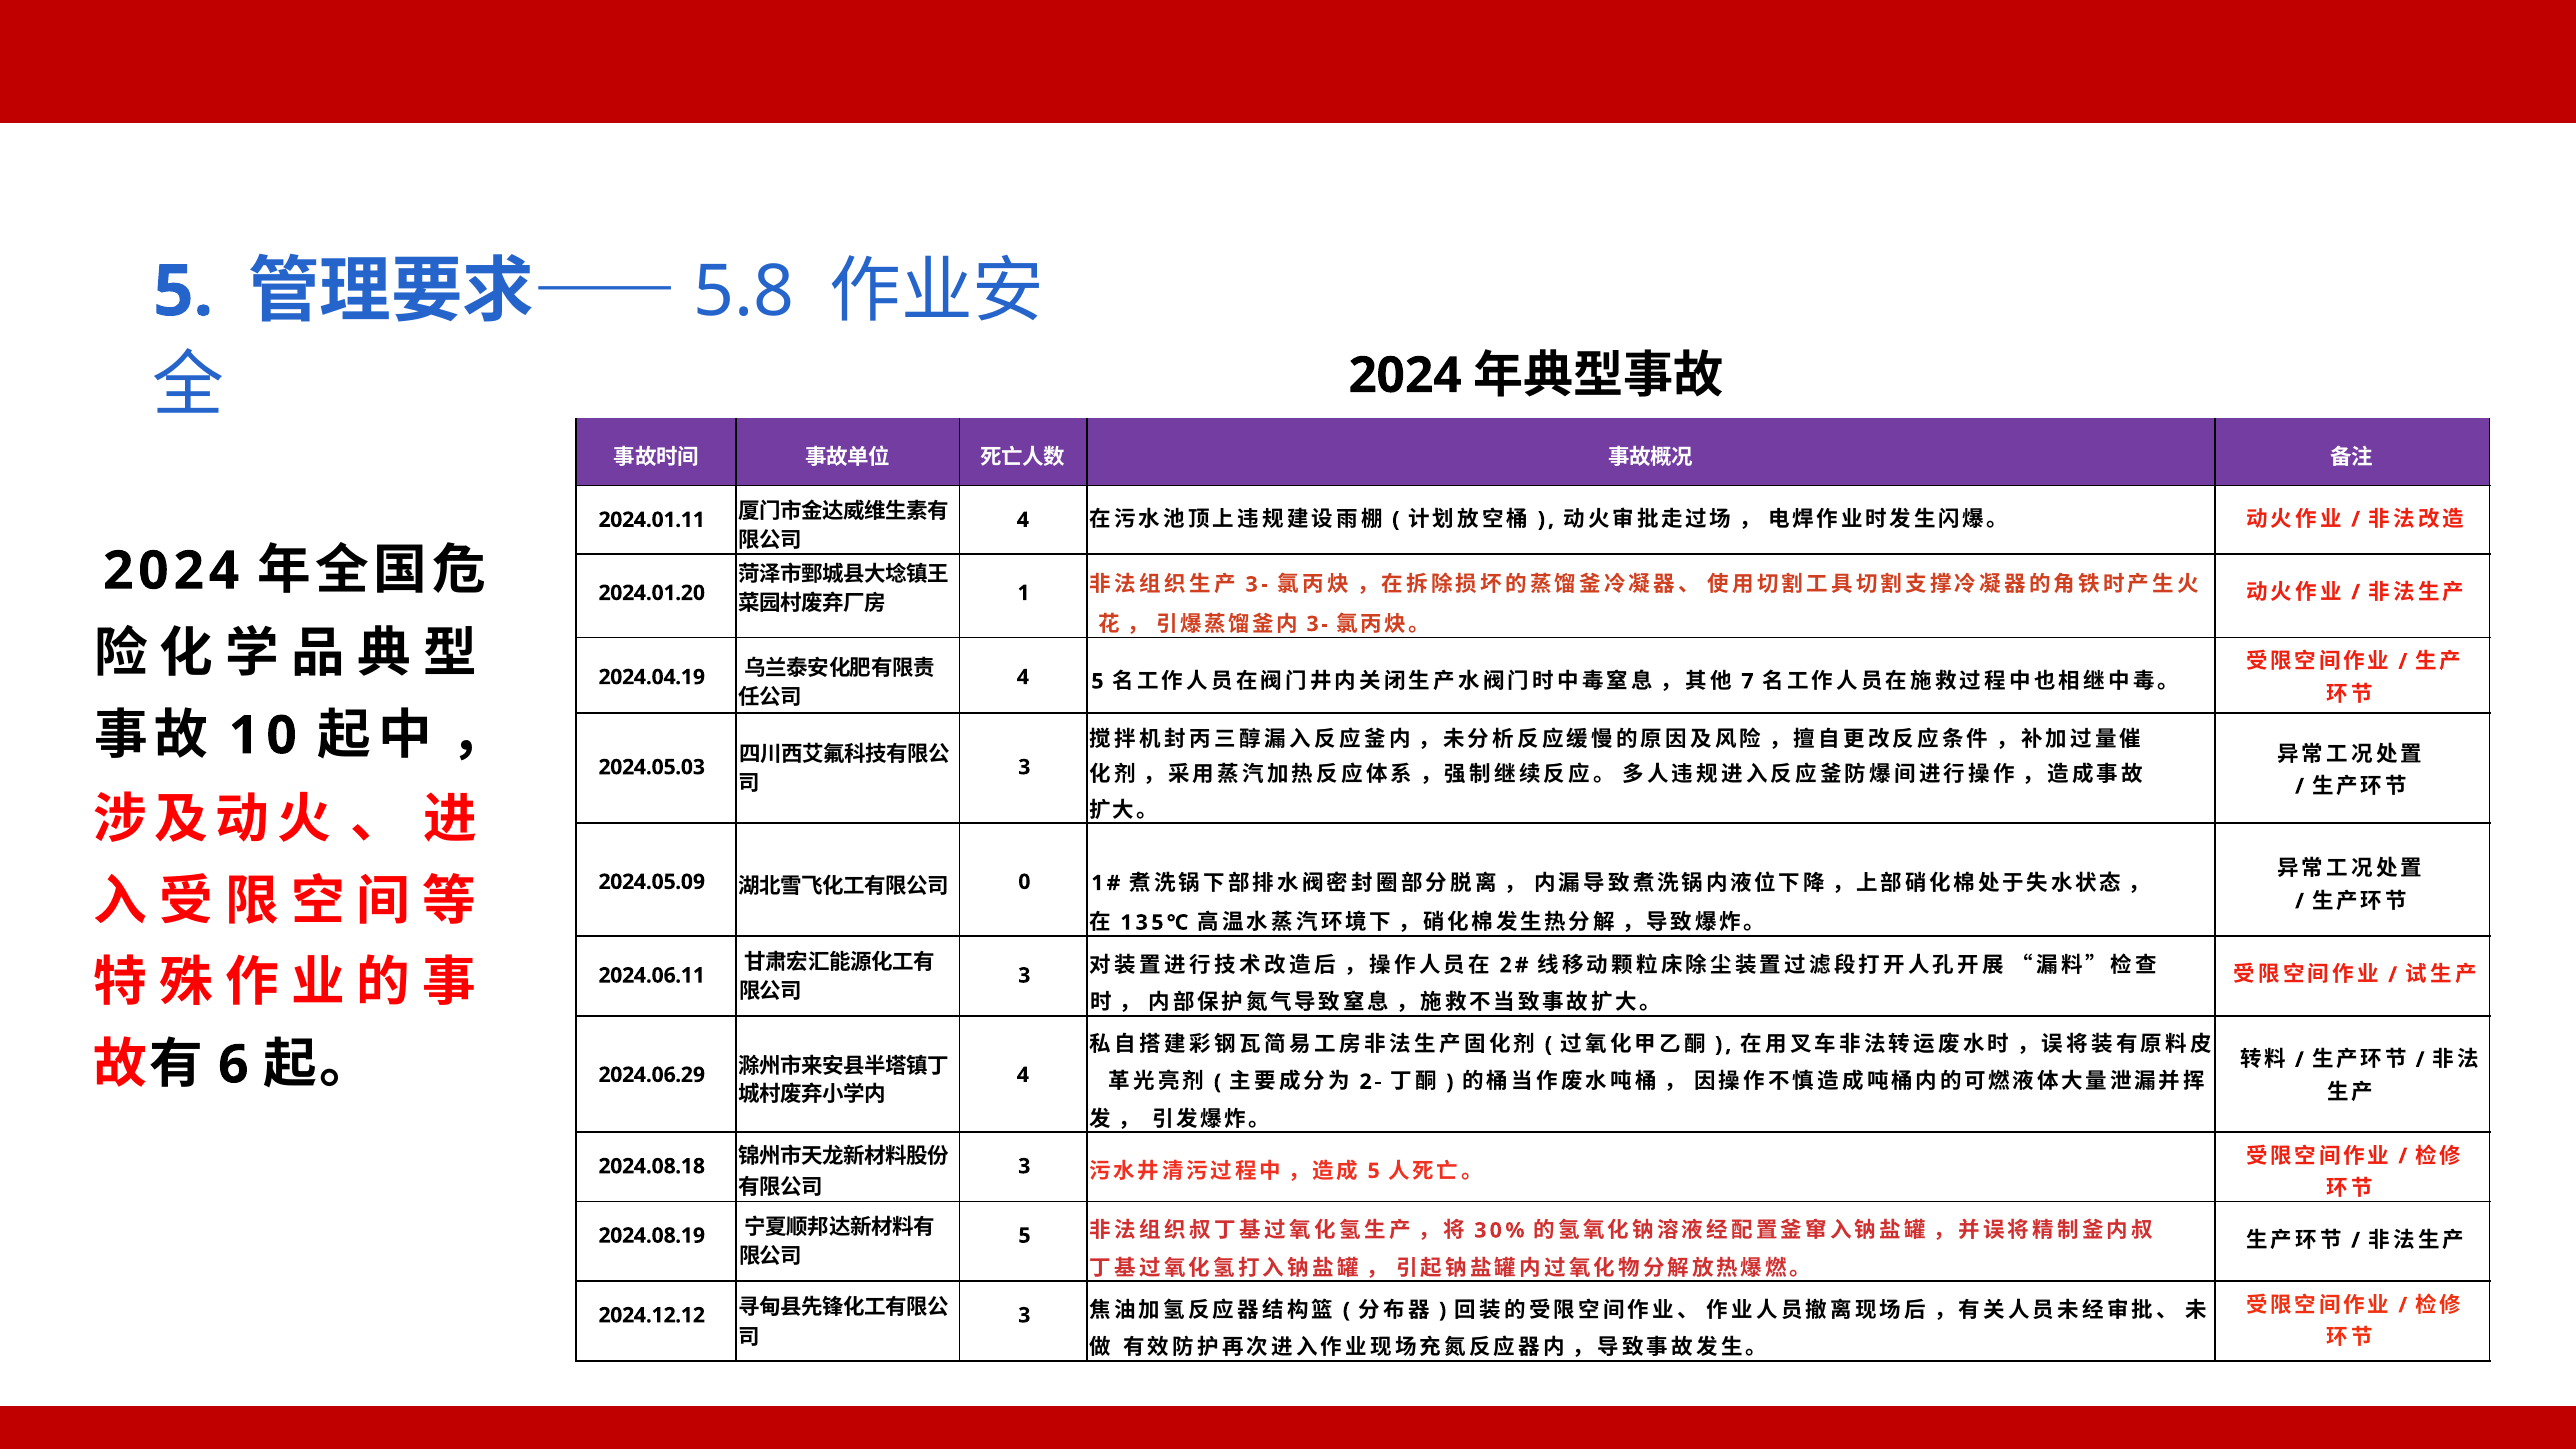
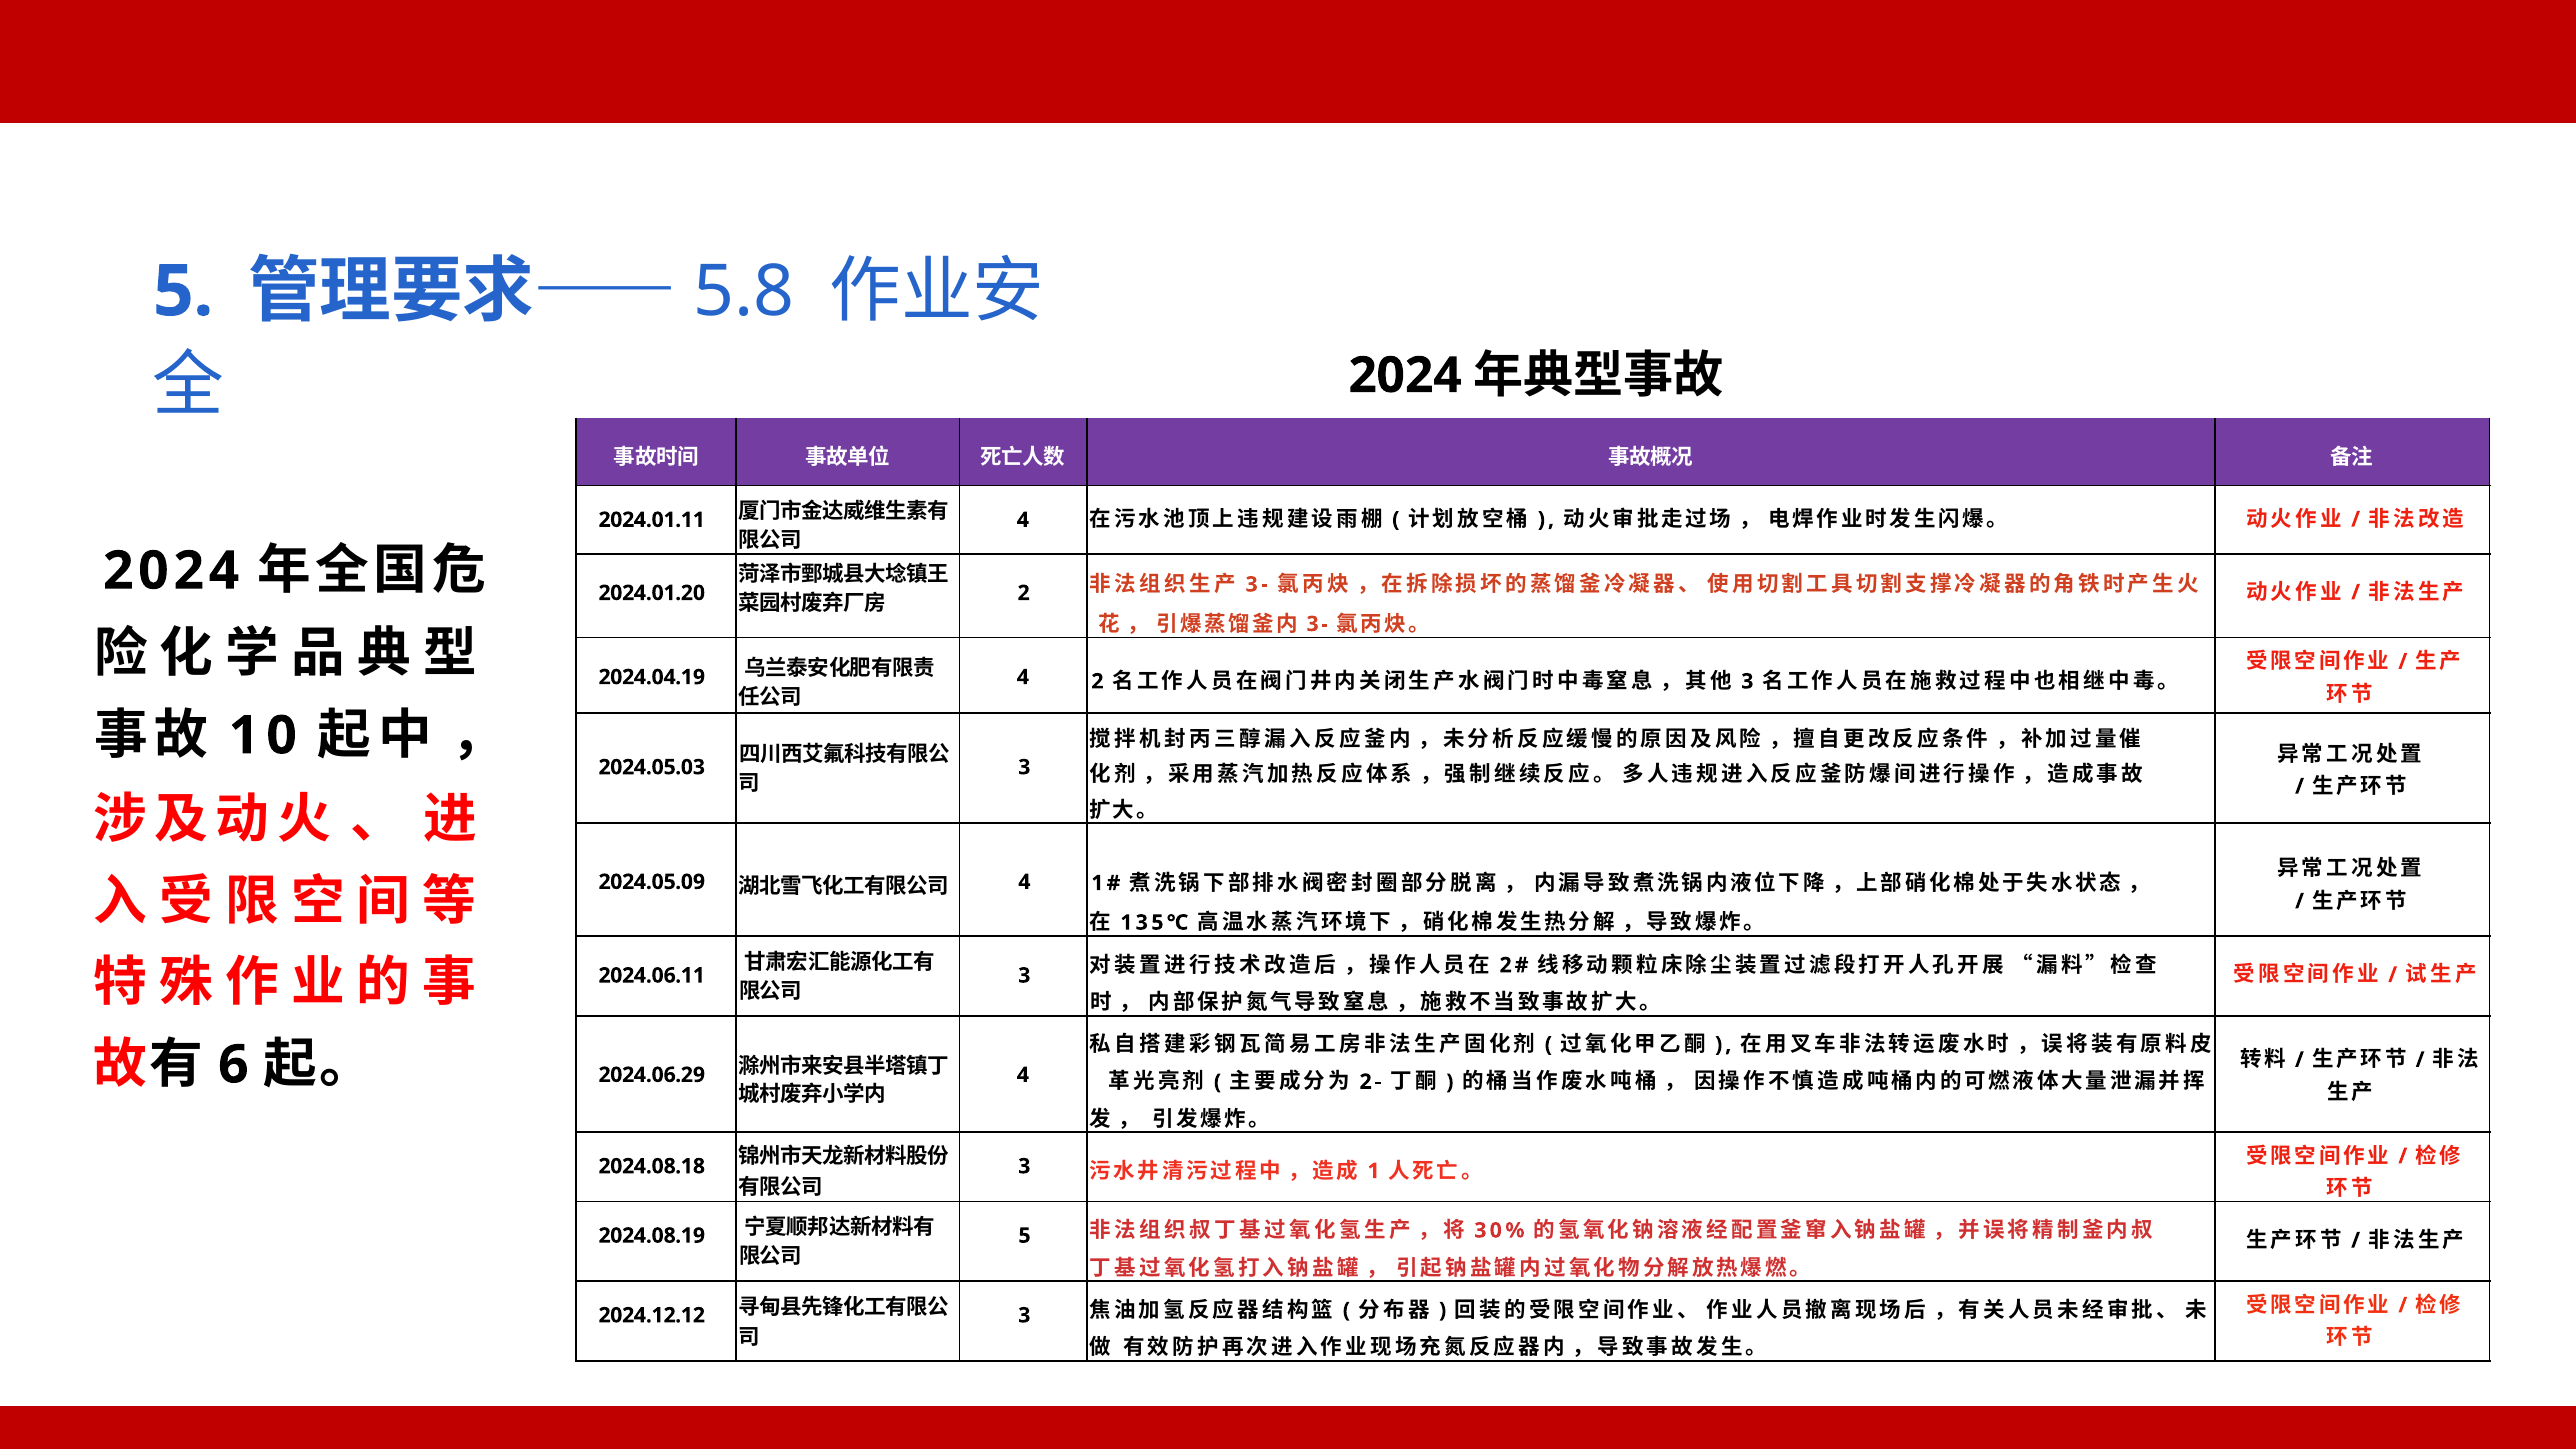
1 at (1024, 593): 1 -> 2
4 5: 5 -> 2
7 at (1747, 681): 7 -> 3
0 at (1024, 882): 0 -> 4
5 at (1374, 1171): 5 -> 1
